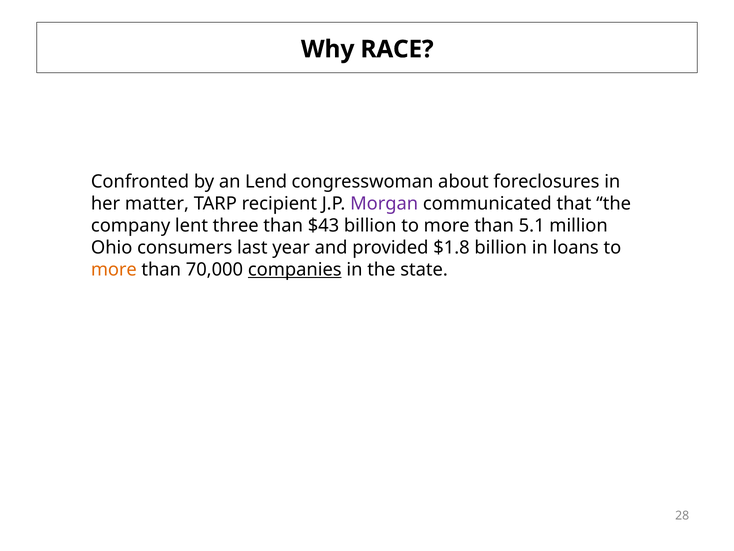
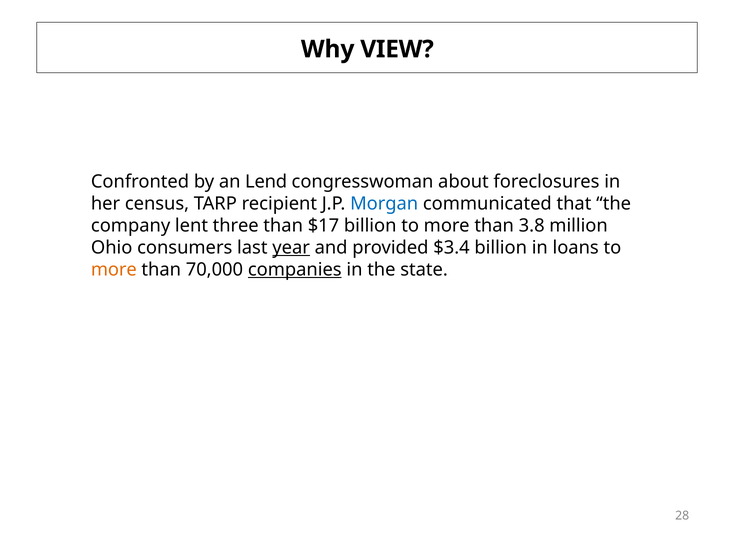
RACE: RACE -> VIEW
matter: matter -> census
Morgan colour: purple -> blue
$43: $43 -> $17
5.1: 5.1 -> 3.8
year underline: none -> present
$1.8: $1.8 -> $3.4
